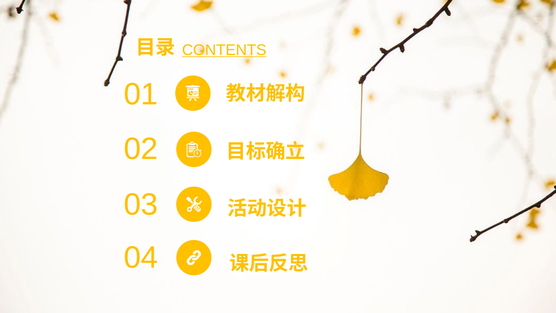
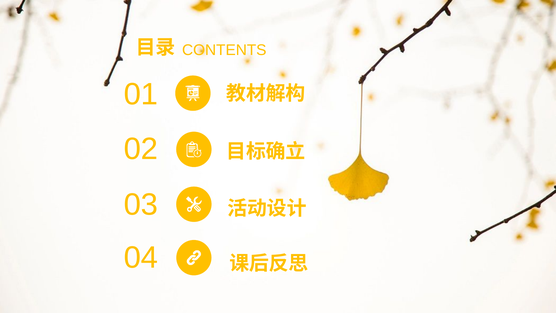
CONTENTS underline: present -> none
